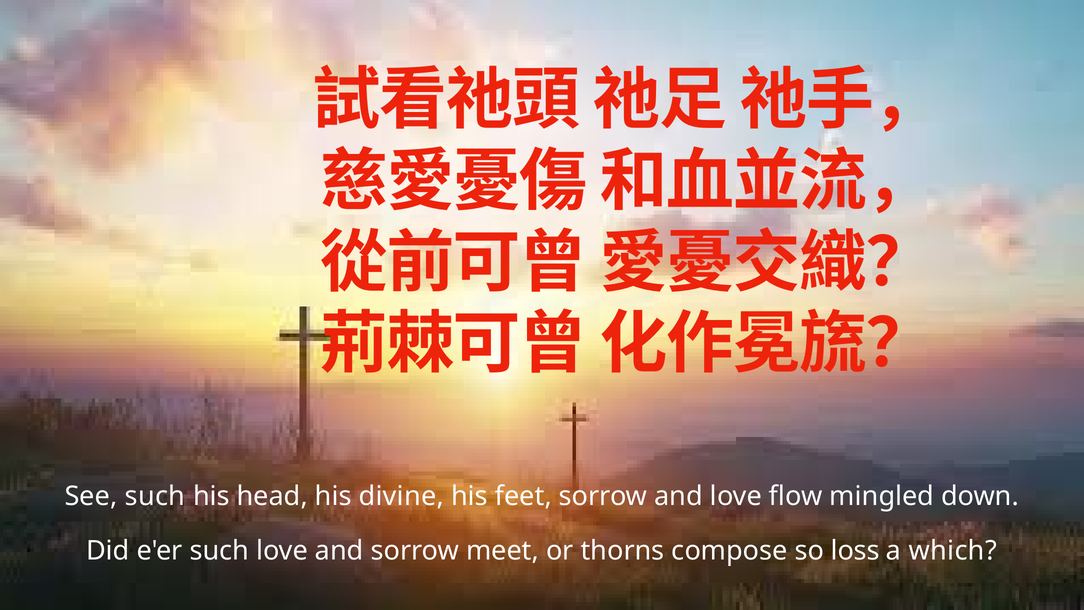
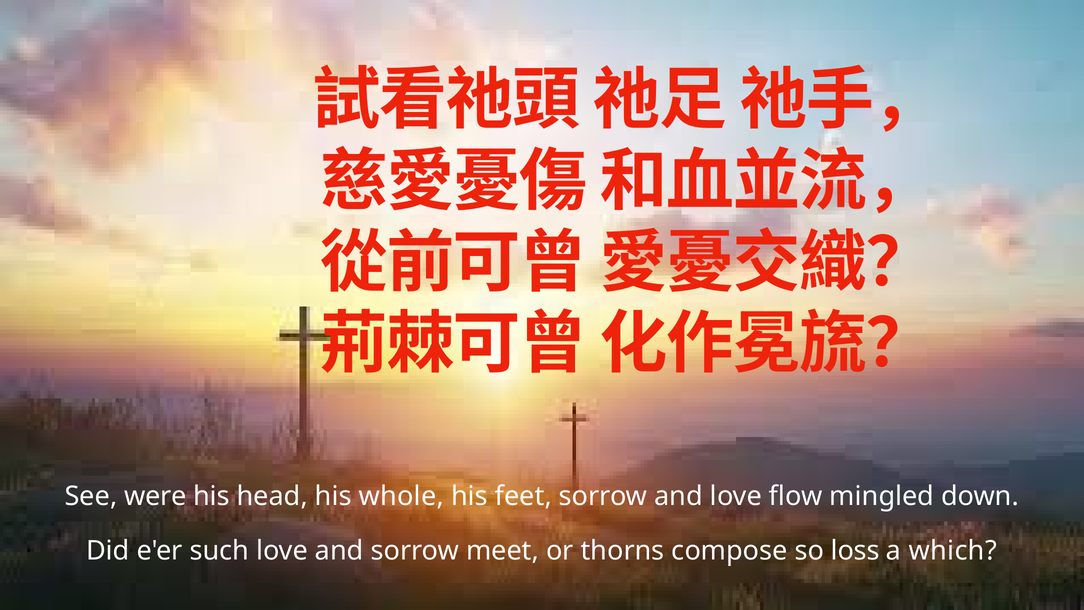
See such: such -> were
divine: divine -> whole
